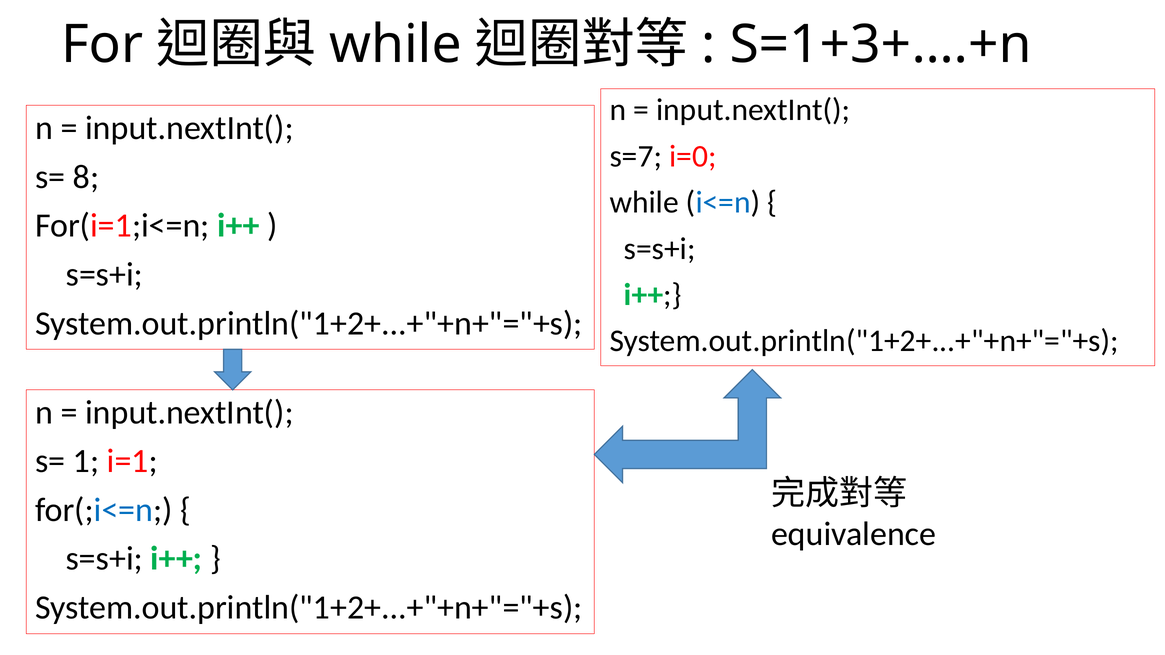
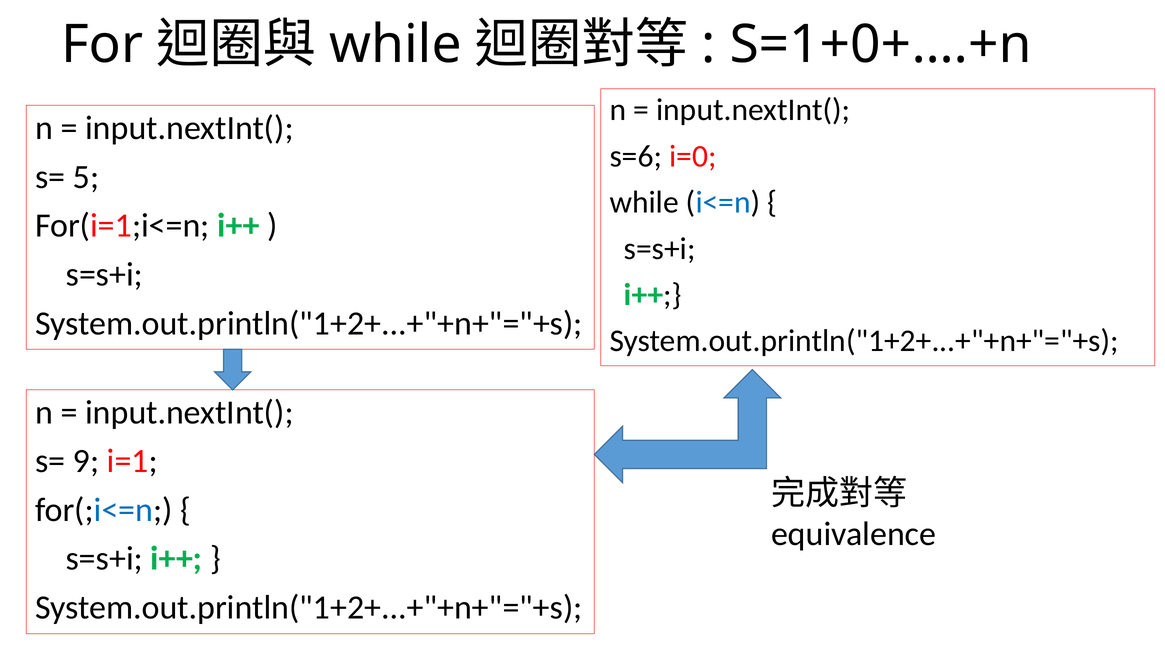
S=1+3+….+n: S=1+3+….+n -> S=1+0+….+n
s=7: s=7 -> s=6
8: 8 -> 5
1: 1 -> 9
